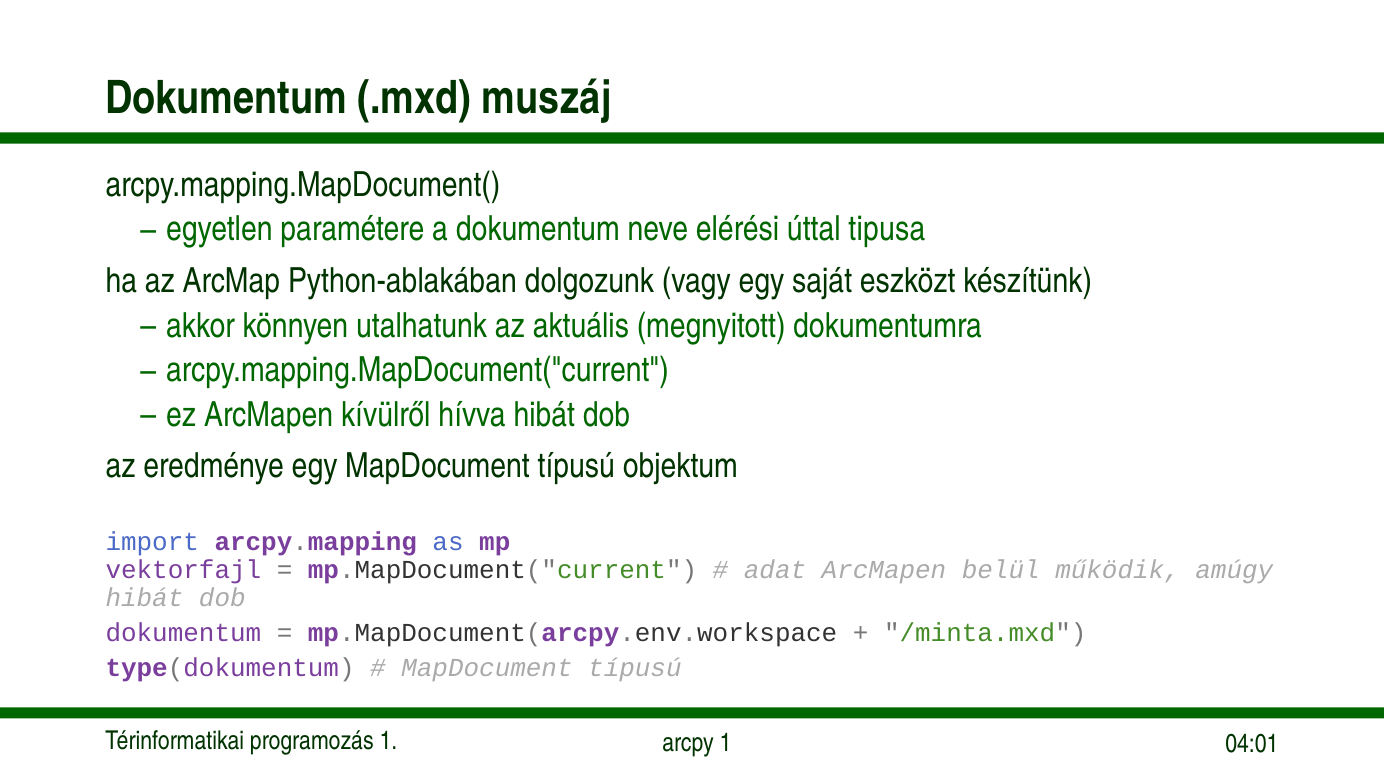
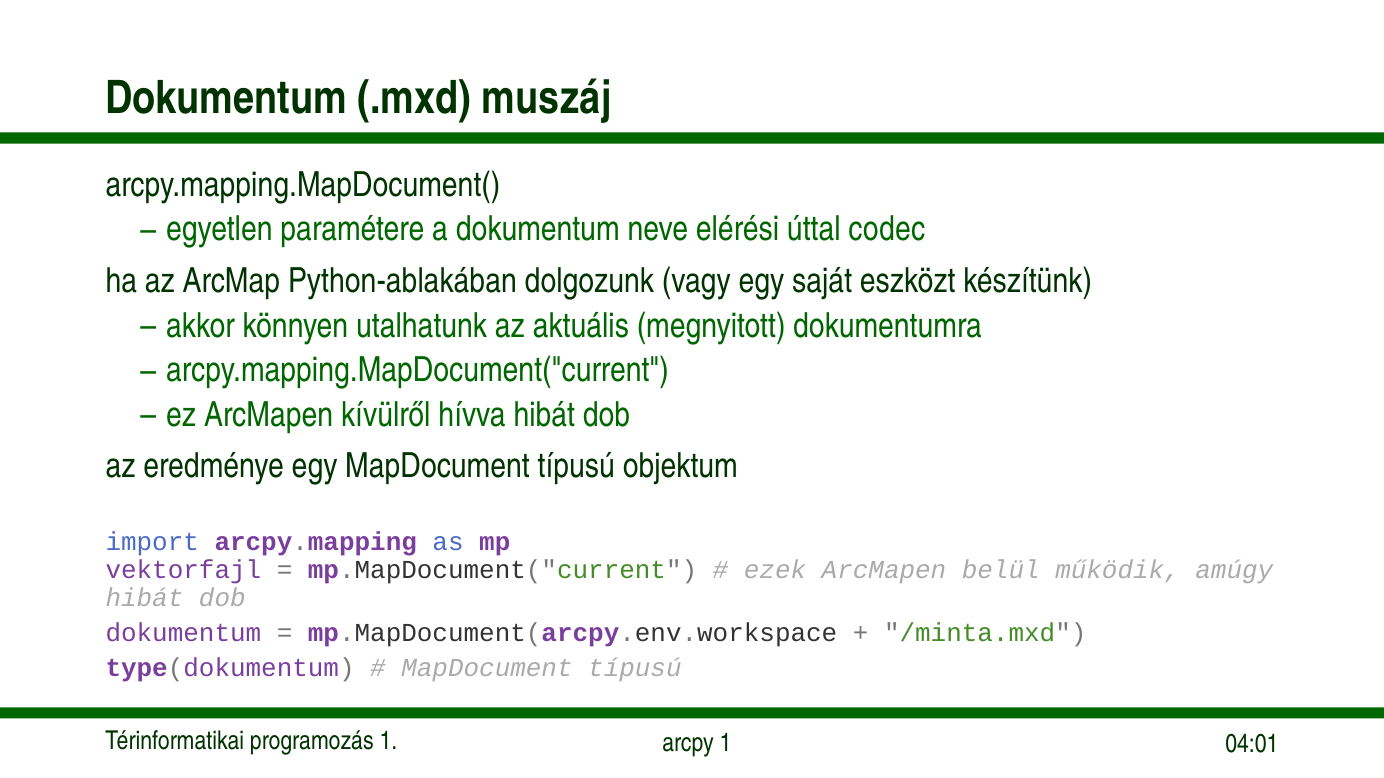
tipusa: tipusa -> codec
adat: adat -> ezek
